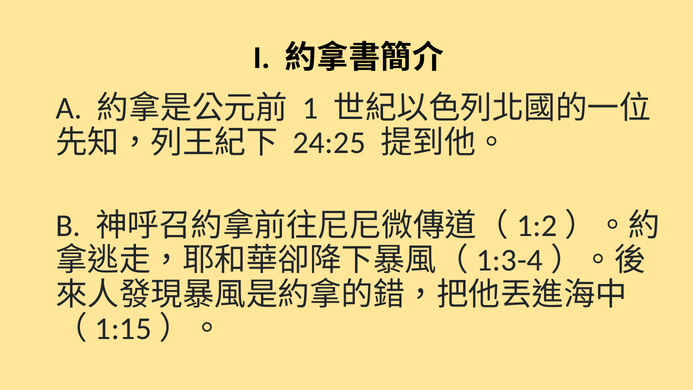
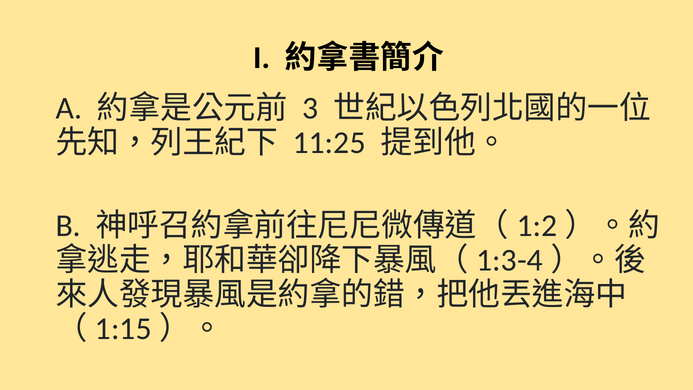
1: 1 -> 3
24:25: 24:25 -> 11:25
